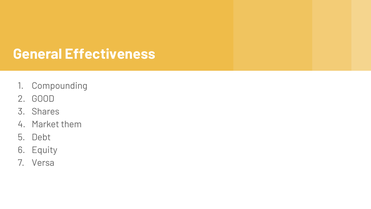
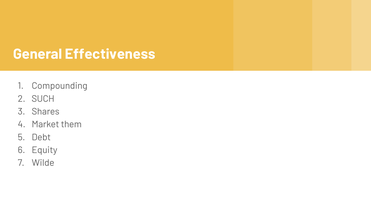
GOOD: GOOD -> SUCH
Versa: Versa -> Wilde
